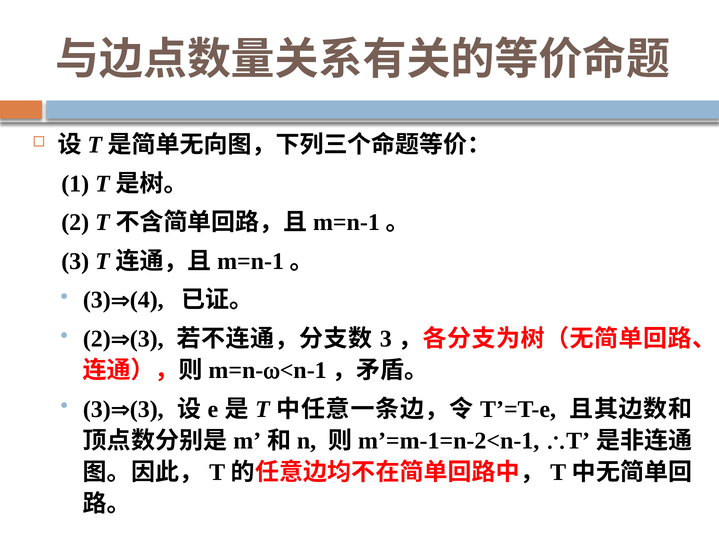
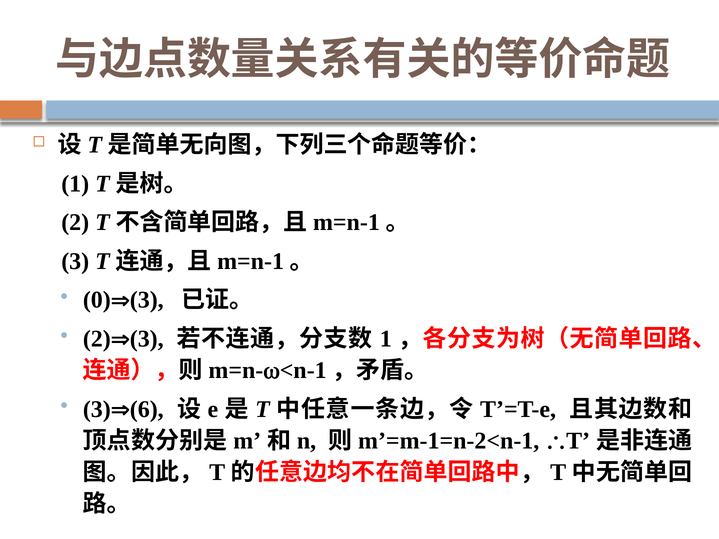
3 at (97, 300): 3 -> 0
4 at (147, 300): 4 -> 3
3 at (386, 339): 3 -> 1
3 at (147, 409): 3 -> 6
